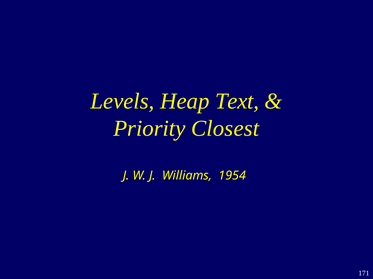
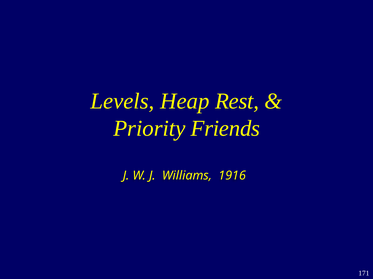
Text: Text -> Rest
Closest: Closest -> Friends
1954: 1954 -> 1916
